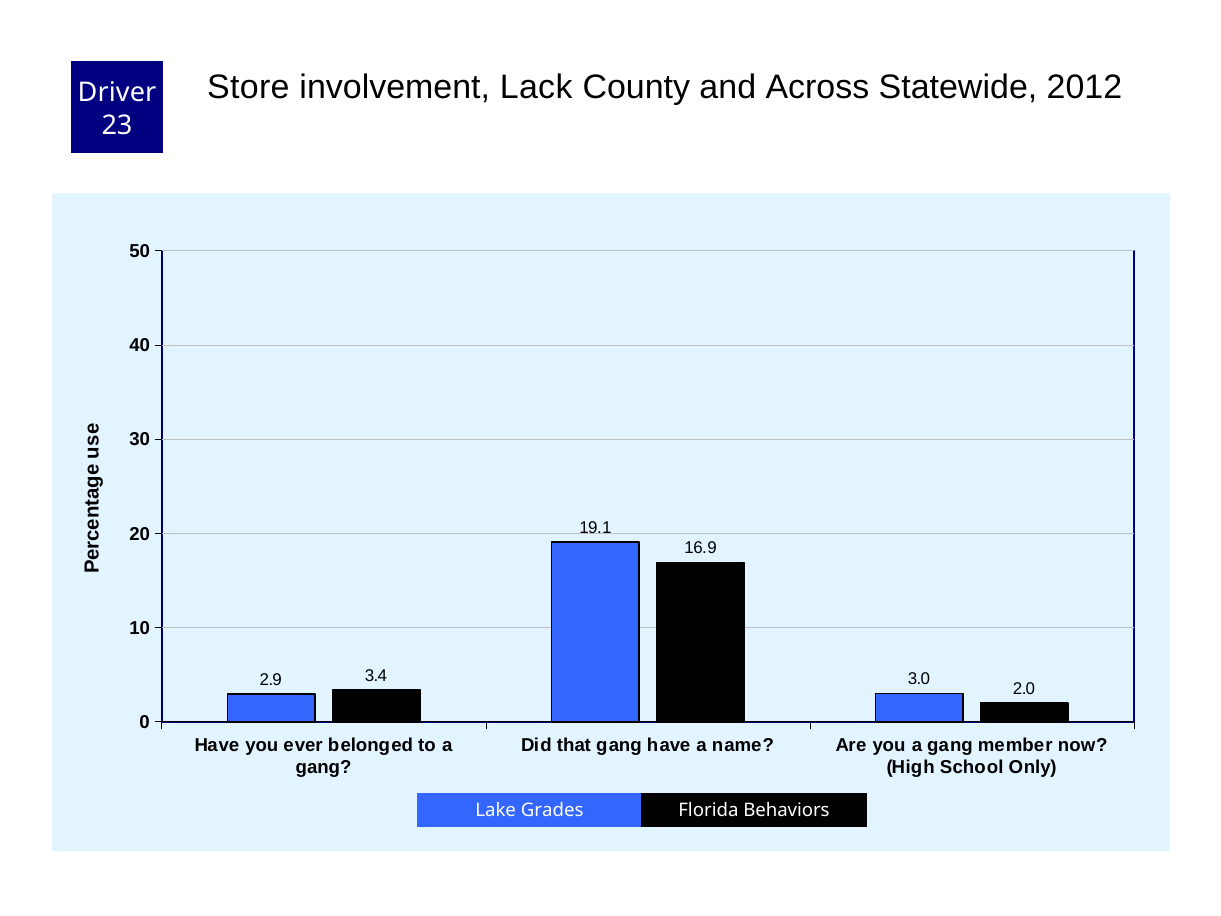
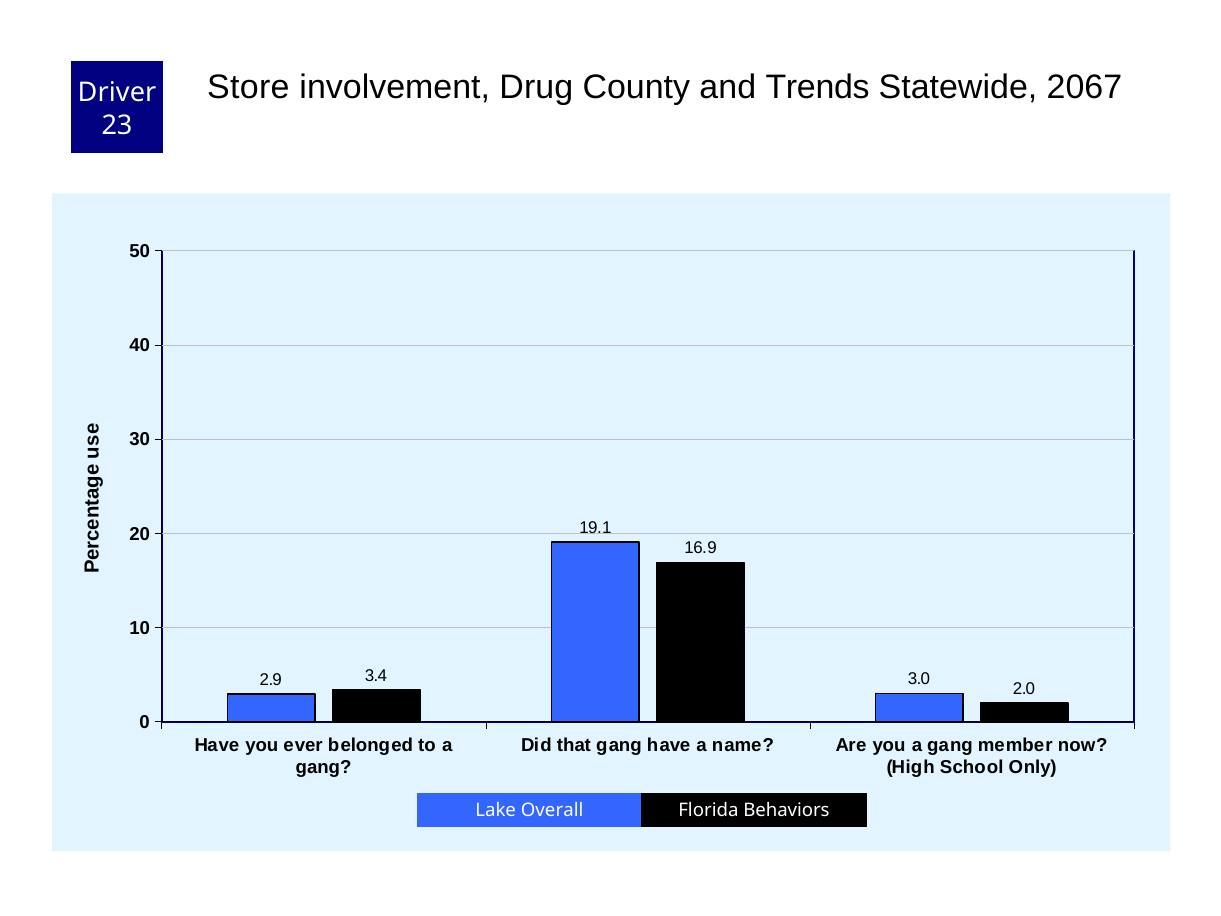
Lack: Lack -> Drug
Across: Across -> Trends
2012: 2012 -> 2067
Grades: Grades -> Overall
